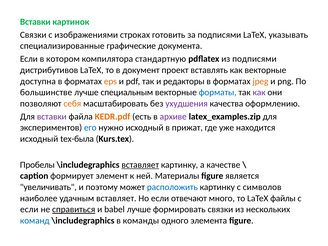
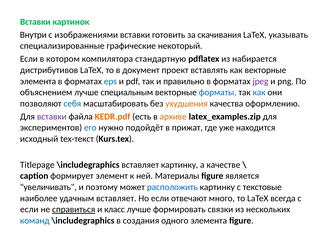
Связки at (33, 35): Связки -> Внутри
изображениями строках: строках -> вставки
за подписями: подписями -> скачивания
документа: документа -> некоторый
из подписями: подписями -> набирается
доступна at (38, 81): доступна -> элемента
eps colour: orange -> blue
редакторы: редакторы -> правильно
jpeg colour: orange -> purple
большинстве: большинстве -> объяснением
как at (259, 92) colour: purple -> blue
себя colour: orange -> blue
ухудшения colour: purple -> orange
архиве colour: purple -> orange
нужно исходный: исходный -> подойдёт
tex-была: tex-была -> tex-текст
Пробелы: Пробелы -> Titlepage
вставляет at (140, 165) underline: present -> none
символов: символов -> текстовые
файлы: файлы -> всегда
babel: babel -> класс
команды: команды -> создания
